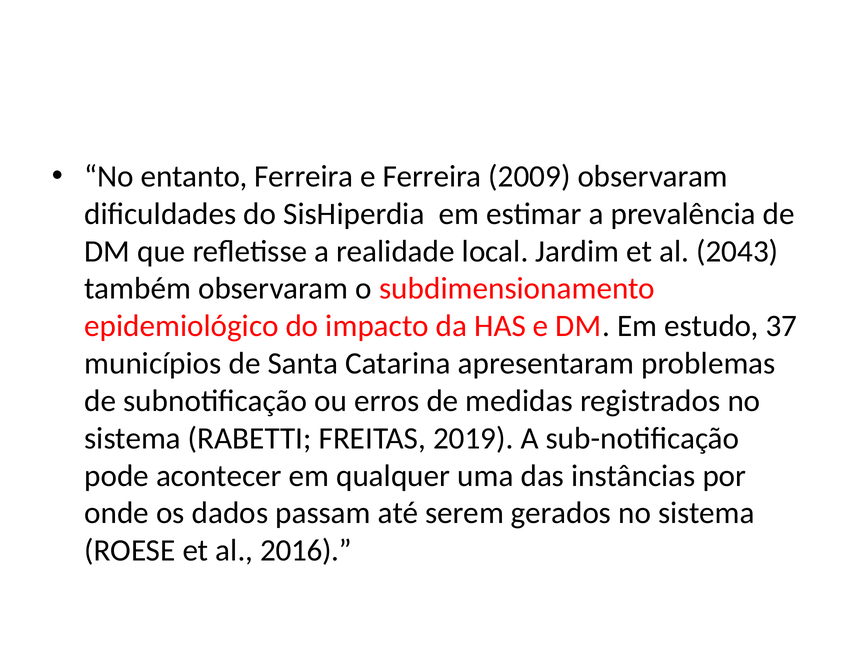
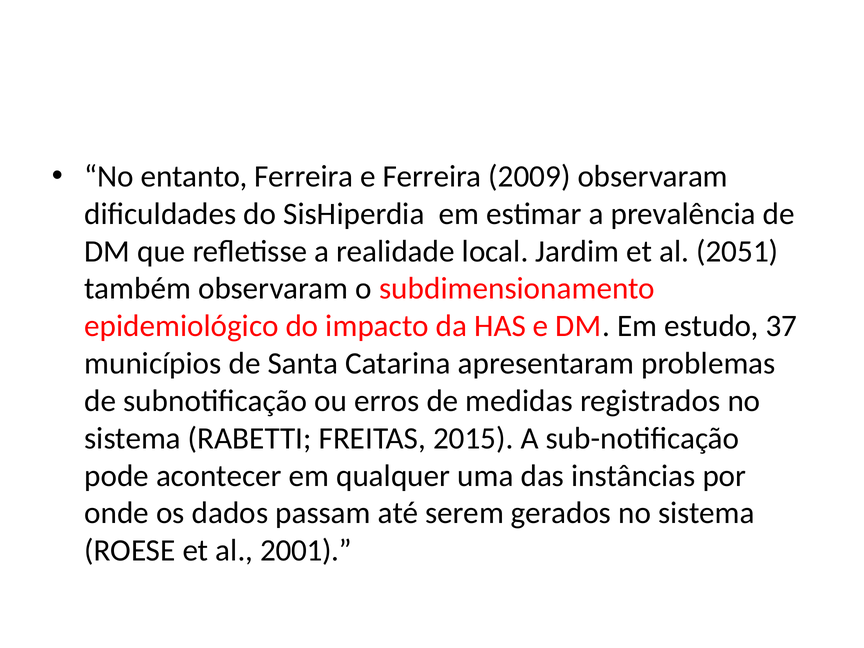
2043: 2043 -> 2051
2019: 2019 -> 2015
2016: 2016 -> 2001
